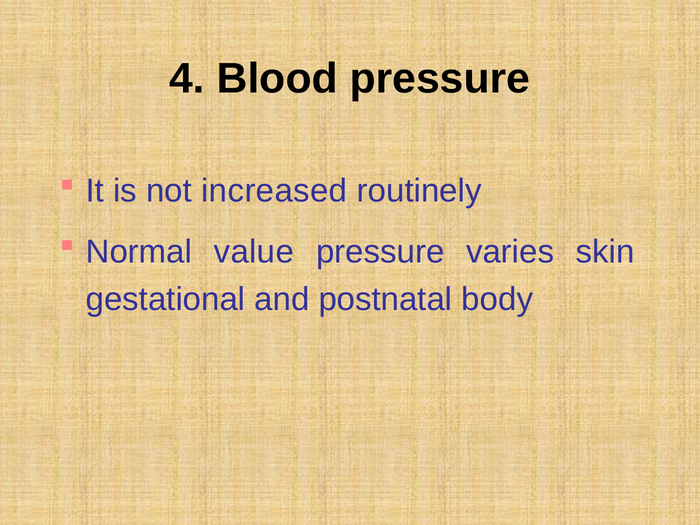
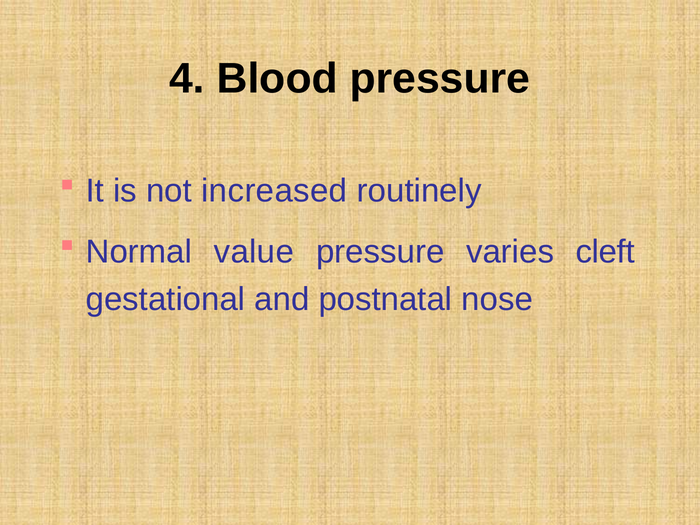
skin: skin -> cleft
body: body -> nose
